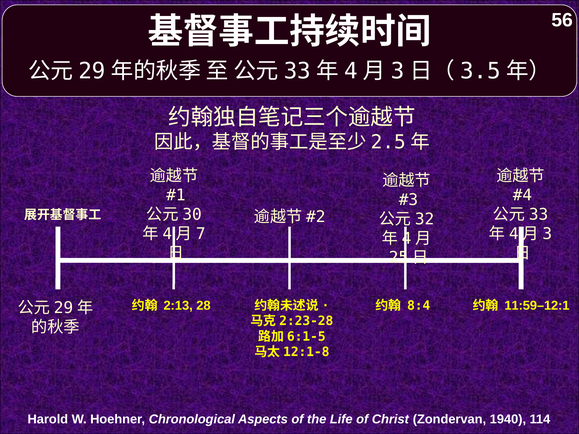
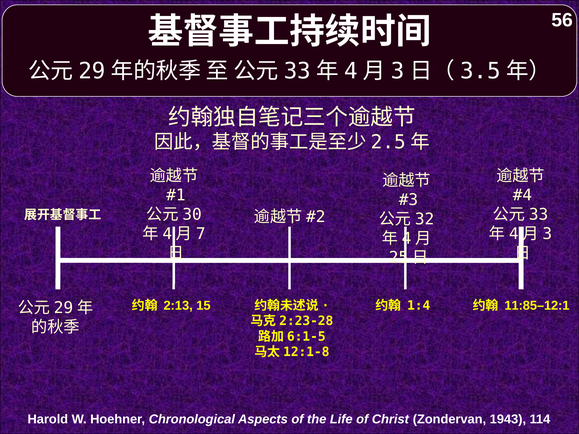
28: 28 -> 15
8:4: 8:4 -> 1:4
11:59–12:1: 11:59–12:1 -> 11:85–12:1
1940: 1940 -> 1943
